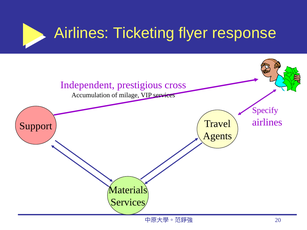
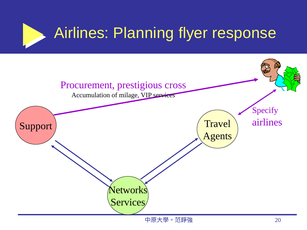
Ticketing: Ticketing -> Planning
Independent: Independent -> Procurement
Materials: Materials -> Networks
